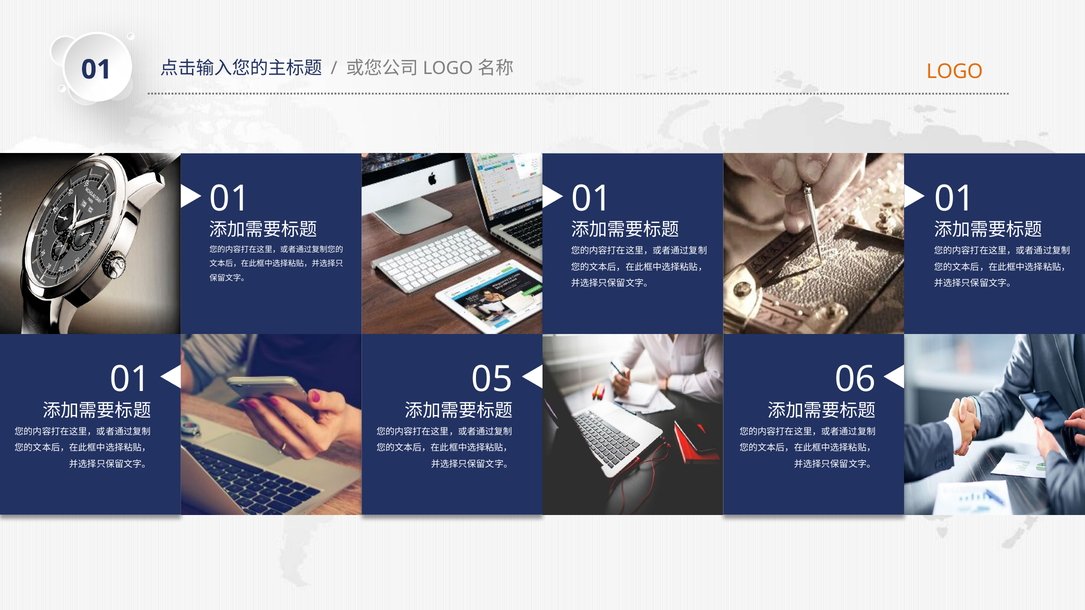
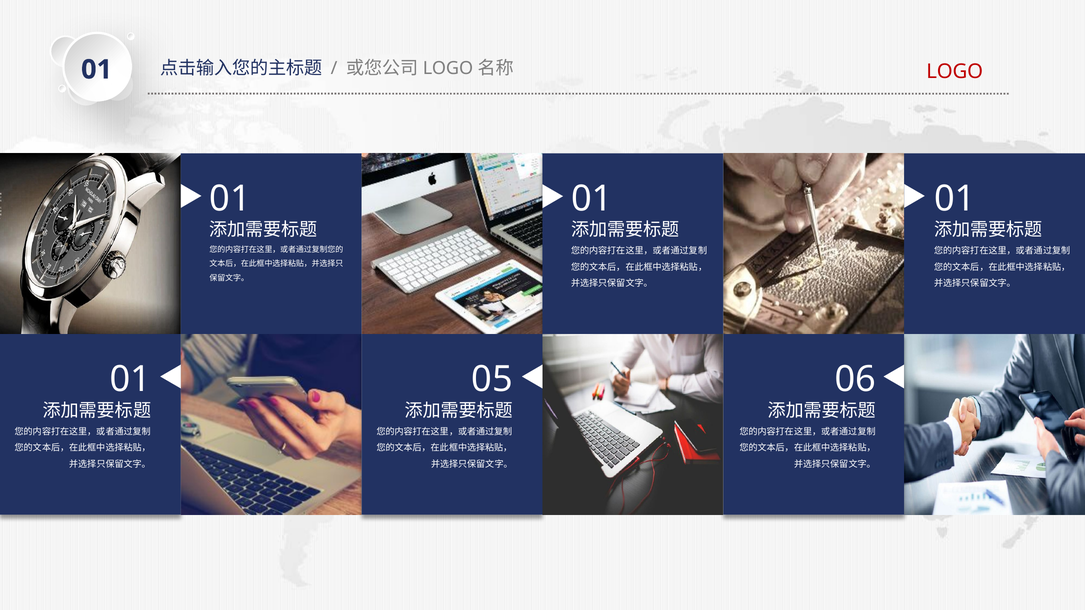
LOGO colour: orange -> red
